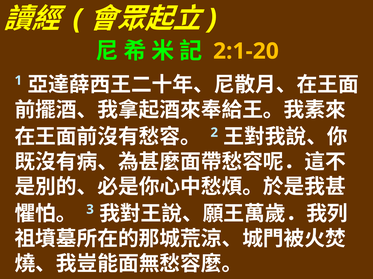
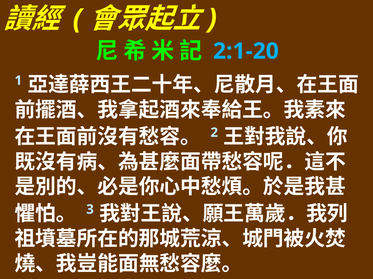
2:1-20 colour: yellow -> light blue
